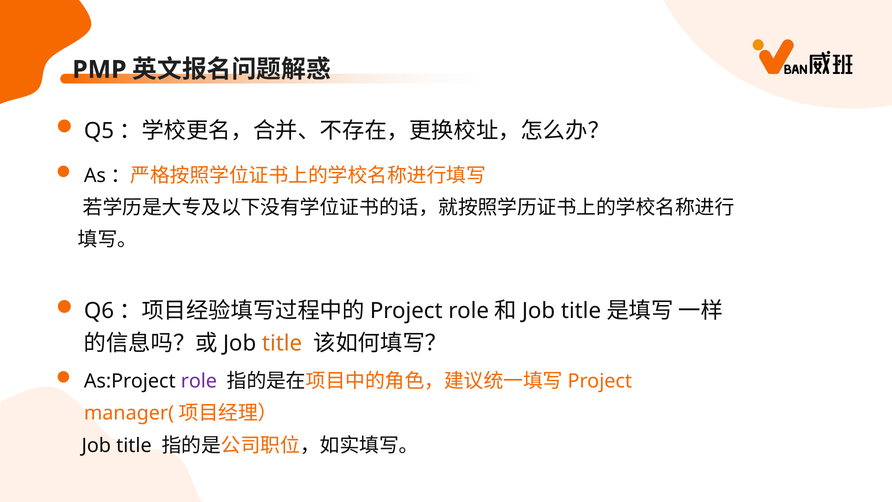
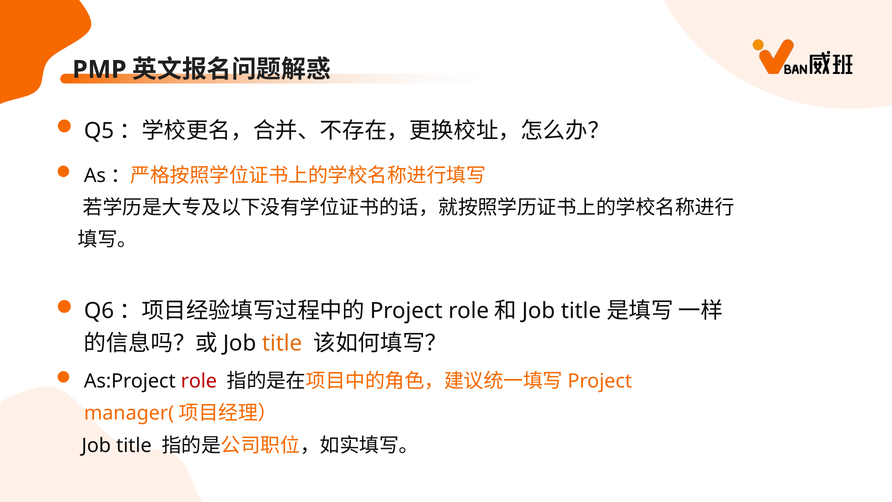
role colour: purple -> red
